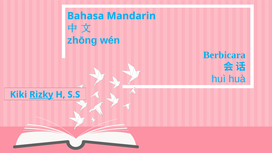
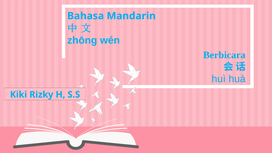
Rizky underline: present -> none
